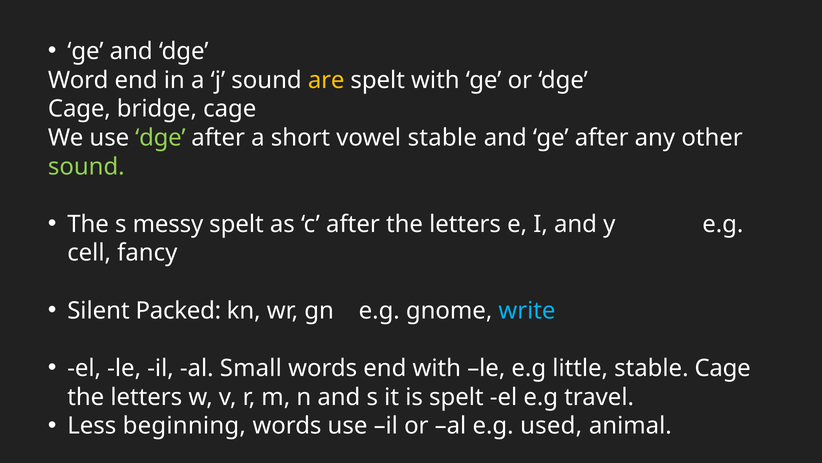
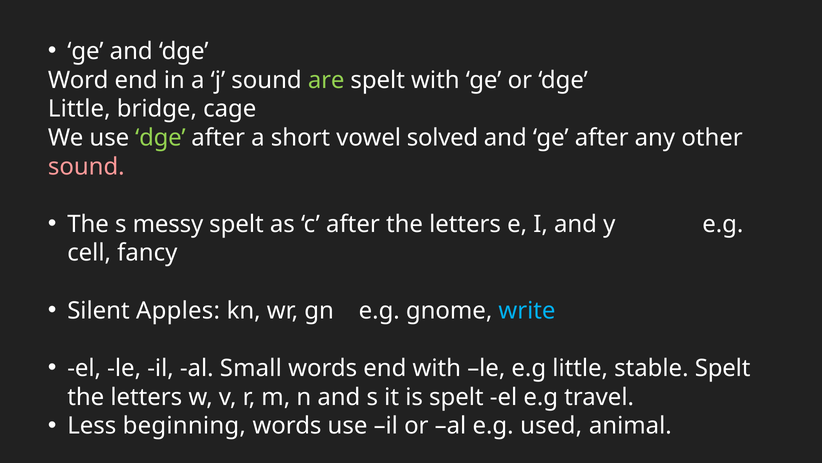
are colour: yellow -> light green
Cage at (79, 109): Cage -> Little
vowel stable: stable -> solved
sound at (86, 166) colour: light green -> pink
Packed: Packed -> Apples
stable Cage: Cage -> Spelt
